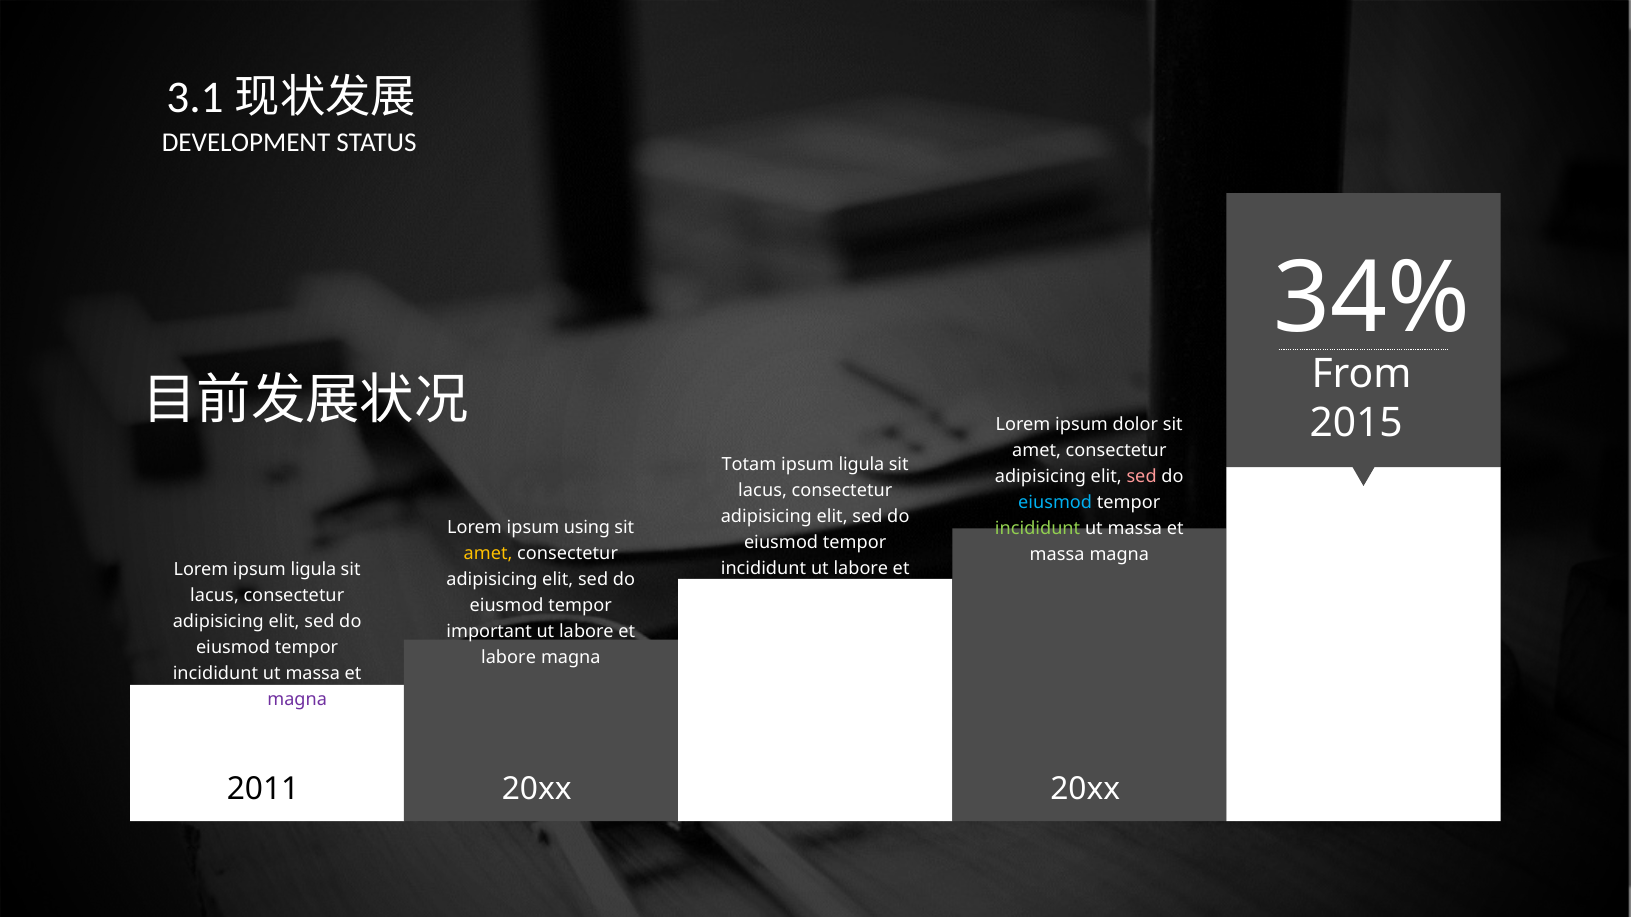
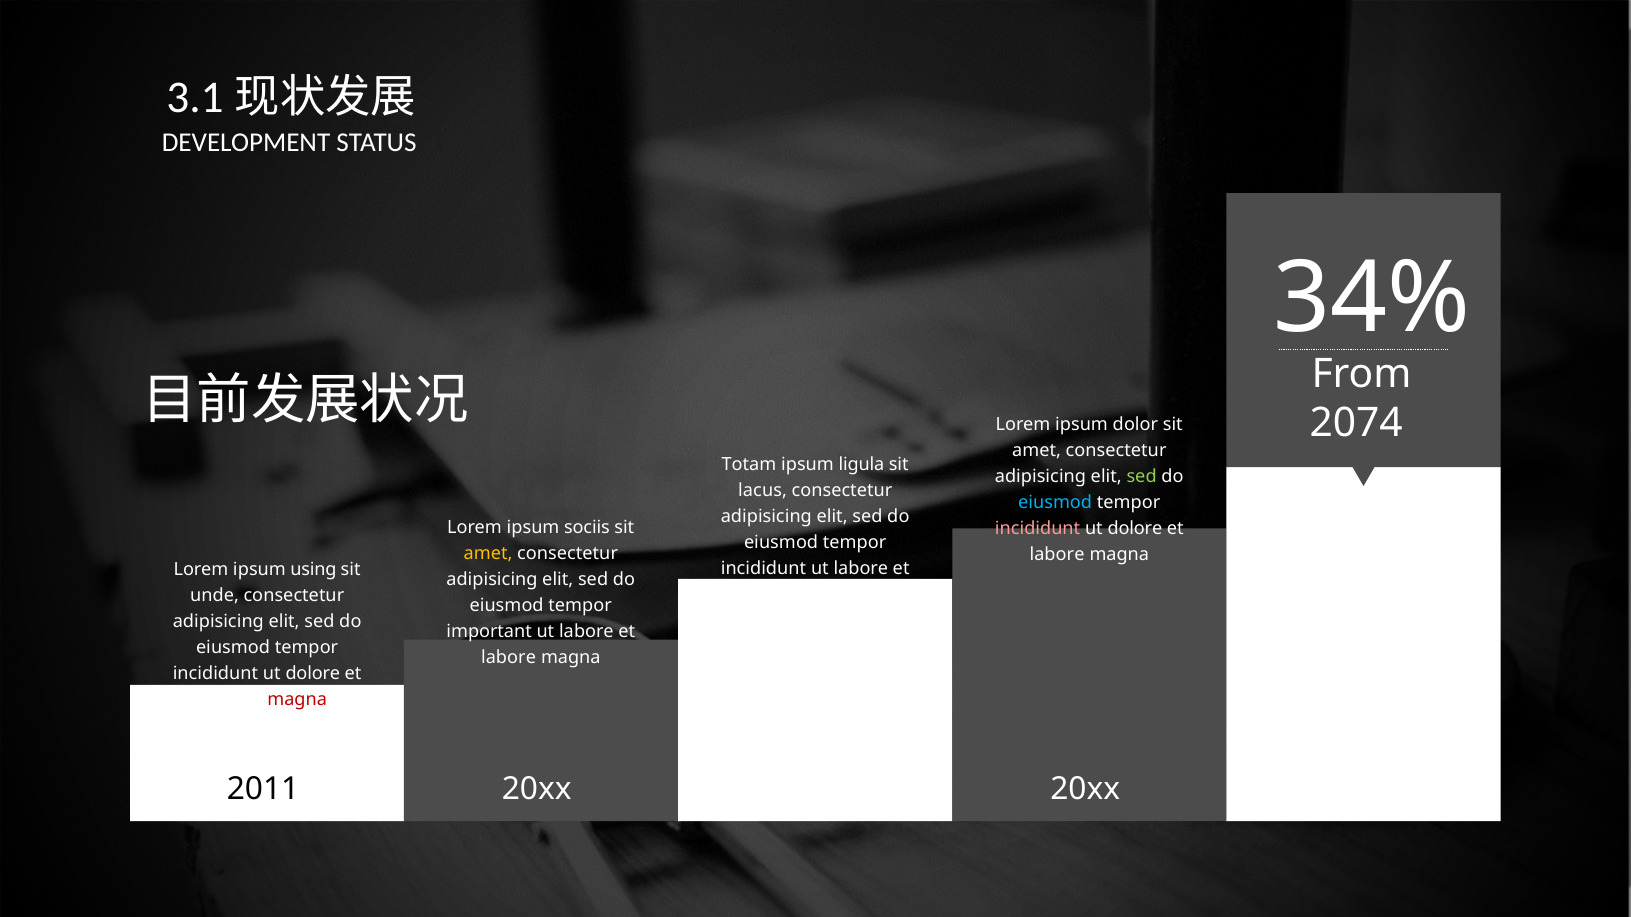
2015 at (1356, 424): 2015 -> 2074
sed at (1142, 477) colour: pink -> light green
using: using -> sociis
incididunt at (1038, 529) colour: light green -> pink
massa at (1135, 529): massa -> dolore
massa at (1057, 555): massa -> labore
Lorem ipsum ligula: ligula -> using
lacus at (214, 596): lacus -> unde
massa at (313, 674): massa -> dolore
magna at (297, 700) colour: purple -> red
